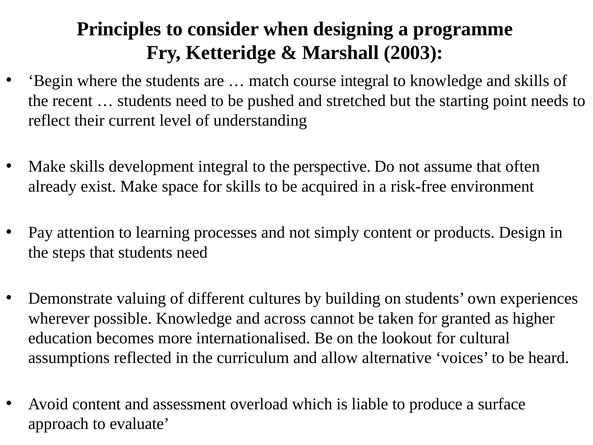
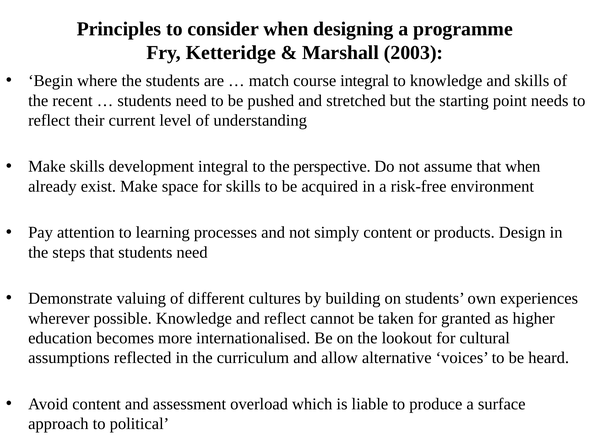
that often: often -> when
and across: across -> reflect
evaluate: evaluate -> political
